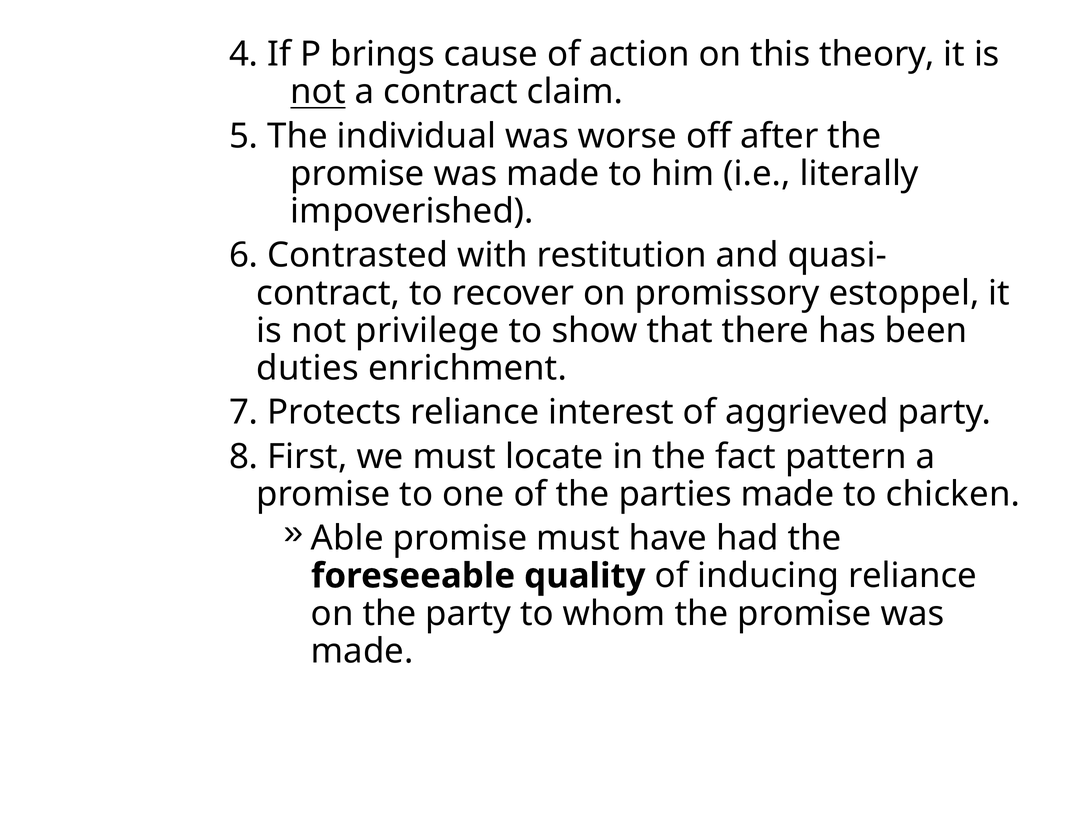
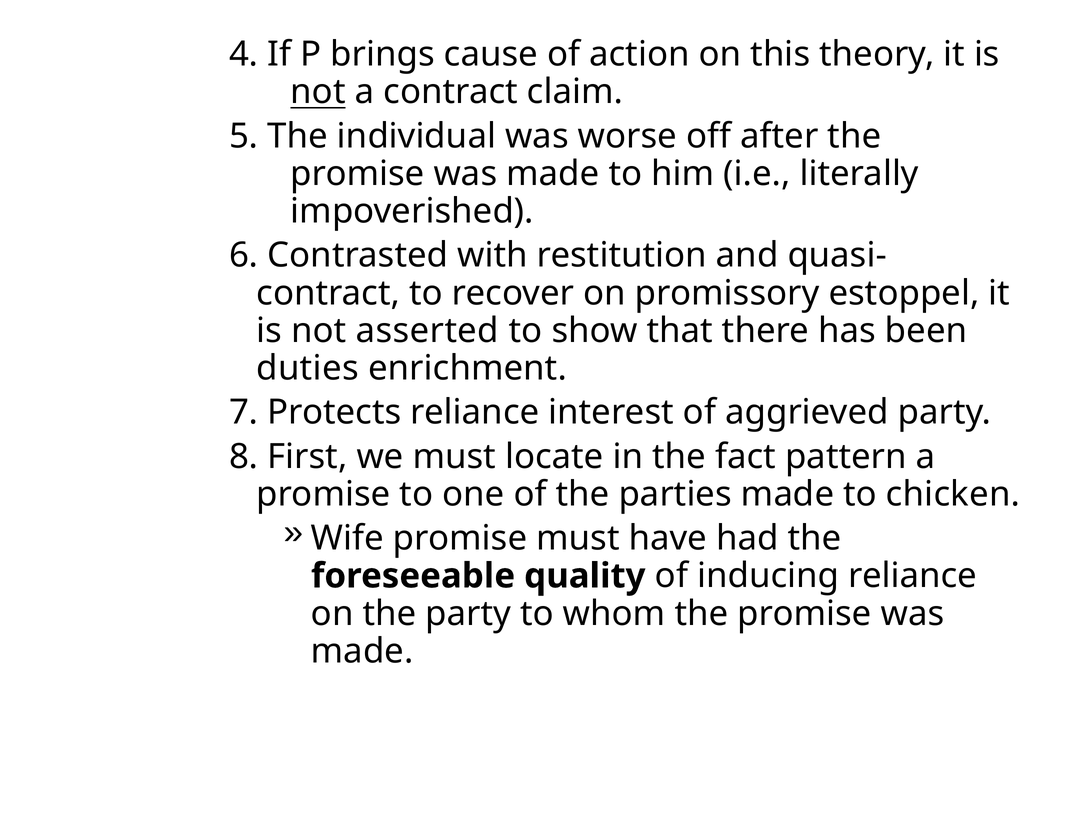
privilege: privilege -> asserted
Able: Able -> Wife
